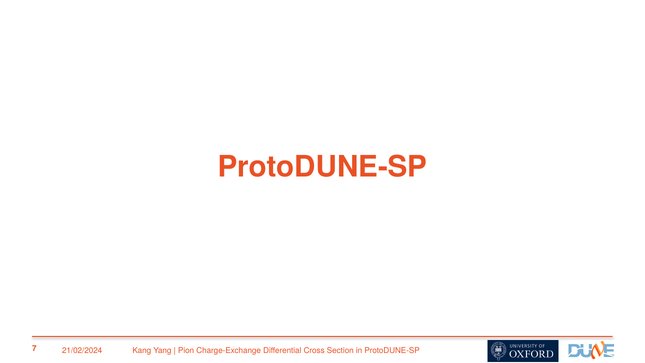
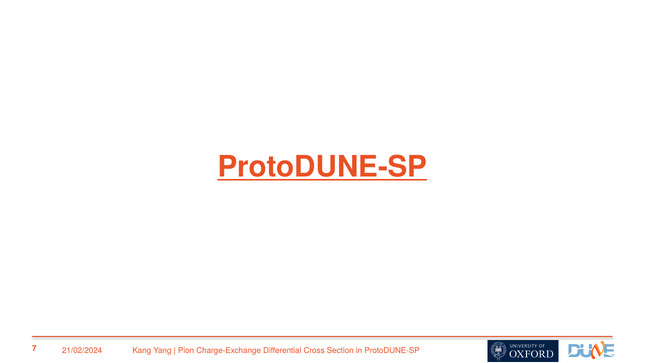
ProtoDUNE-SP at (322, 167) underline: none -> present
